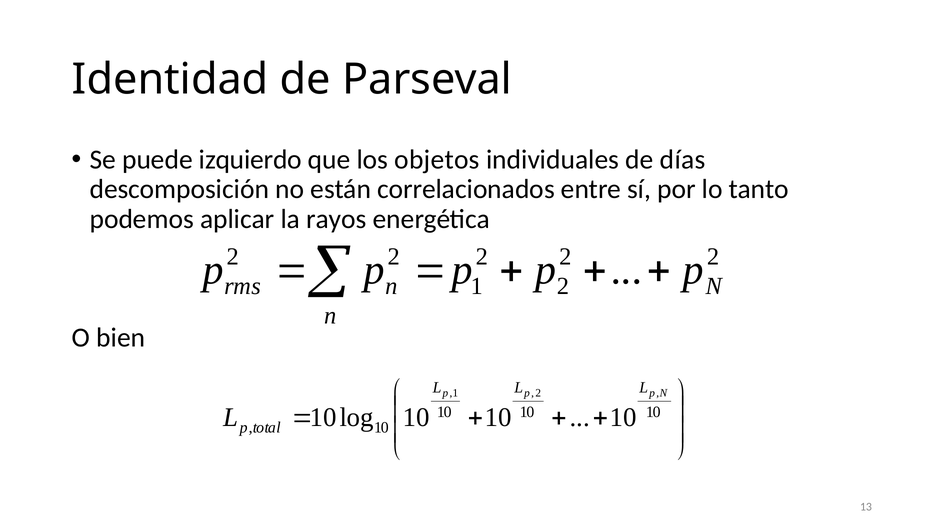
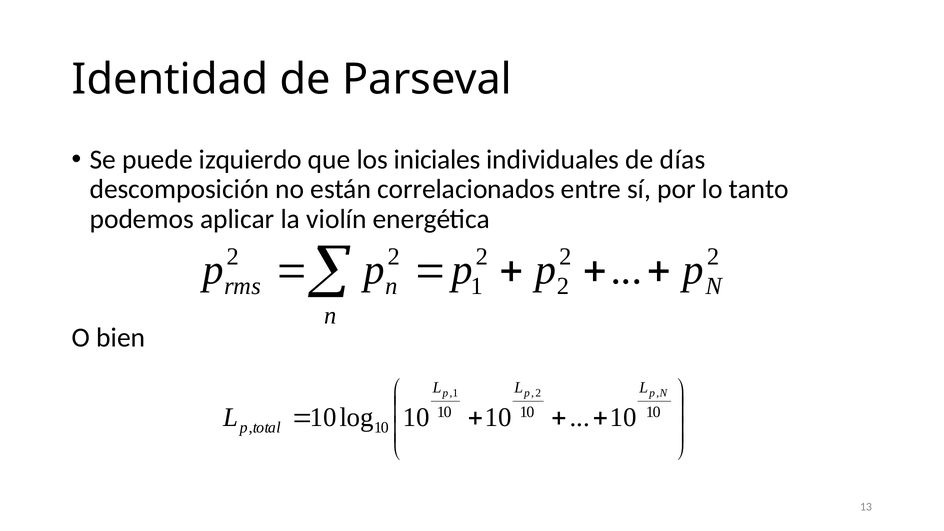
objetos: objetos -> iniciales
rayos: rayos -> violín
